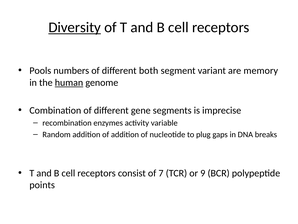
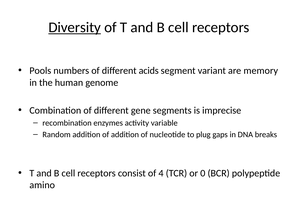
both: both -> acids
human underline: present -> none
7: 7 -> 4
9: 9 -> 0
points: points -> amino
